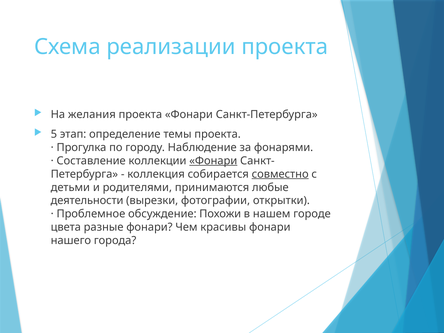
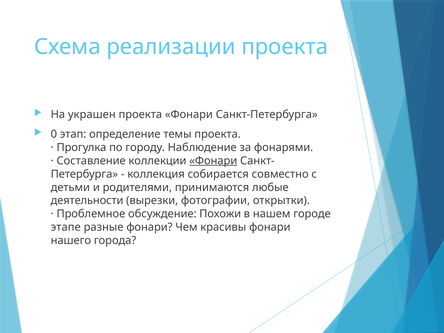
желания: желания -> украшен
5: 5 -> 0
совместно underline: present -> none
цвета: цвета -> этапе
